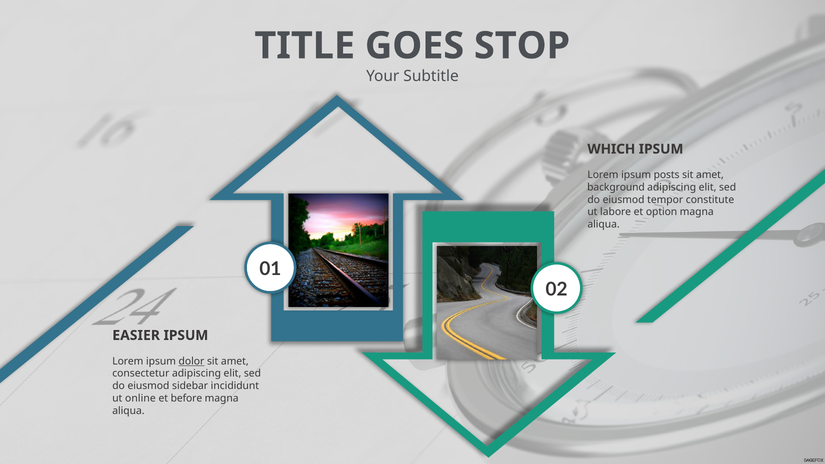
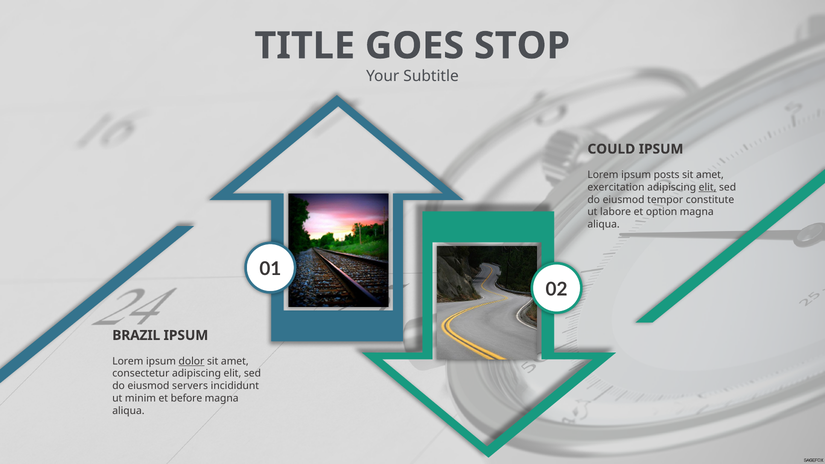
WHICH: WHICH -> COULD
background: background -> exercitation
elit at (708, 187) underline: none -> present
EASIER: EASIER -> BRAZIL
sidebar: sidebar -> servers
online: online -> minim
